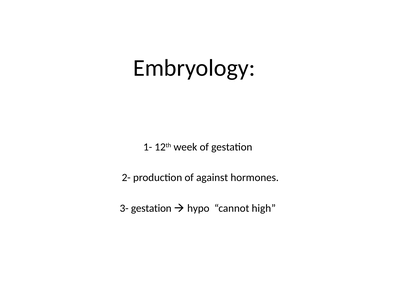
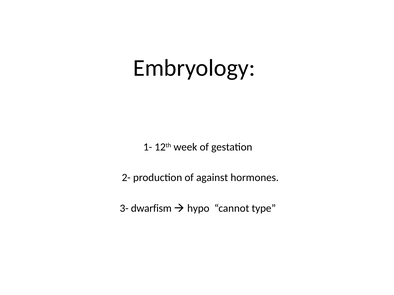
3- gestation: gestation -> dwarfism
high: high -> type
